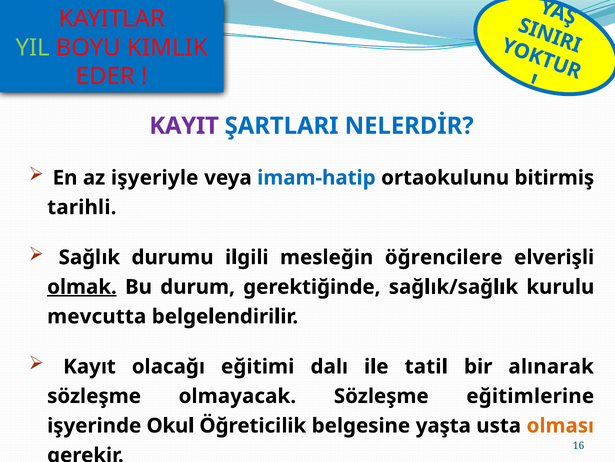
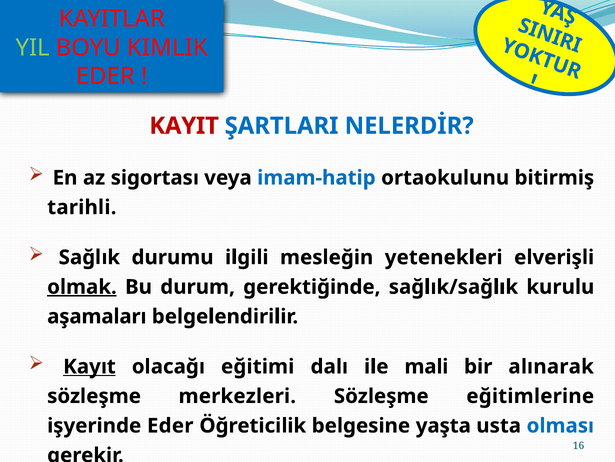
KAYIT colour: purple -> red
işyeriyle: işyeriyle -> sigortası
öğrencilere: öğrencilere -> yetenekleri
mevcutta: mevcutta -> aşamaları
Kayıt underline: none -> present
tatil: tatil -> mali
olmayacak: olmayacak -> merkezleri
işyerinde Okul: Okul -> Eder
olması colour: orange -> blue
